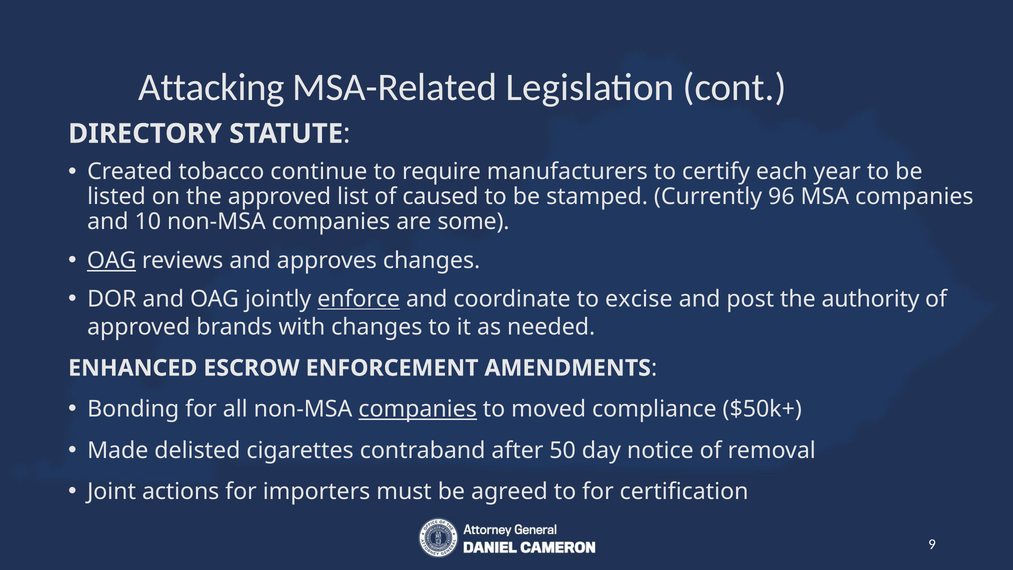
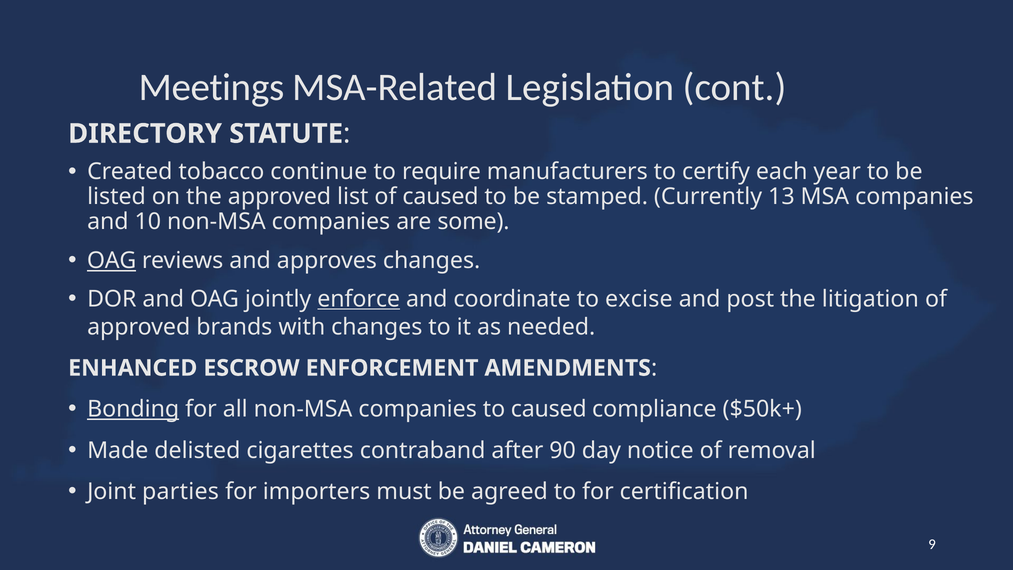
Attacking: Attacking -> Meetings
96: 96 -> 13
authority: authority -> litigation
Bonding underline: none -> present
companies at (418, 409) underline: present -> none
to moved: moved -> caused
50: 50 -> 90
actions: actions -> parties
